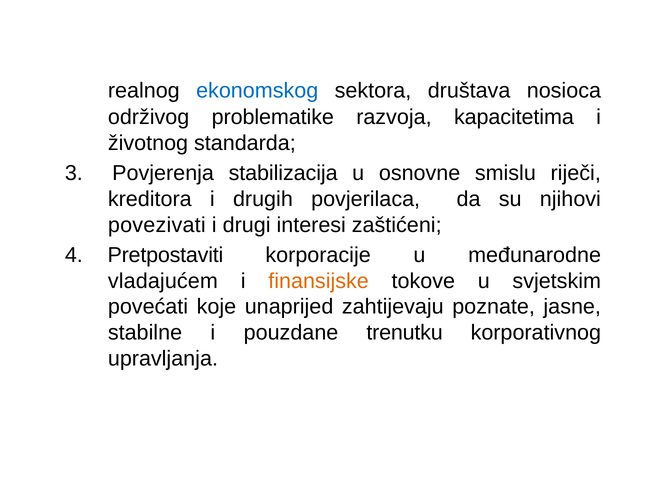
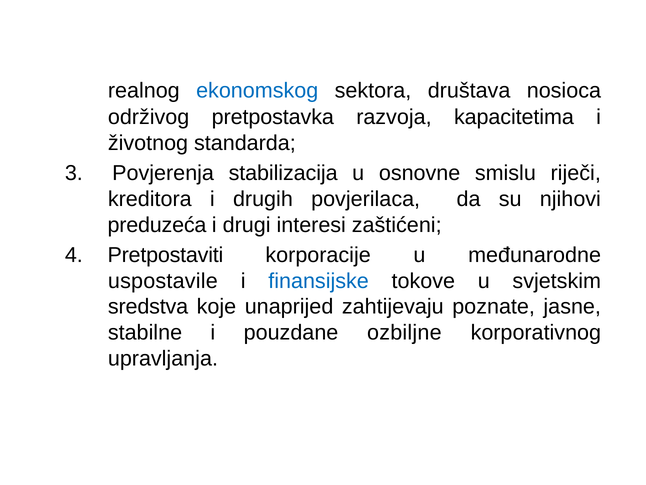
problematike: problematike -> pretpostavka
povezivati: povezivati -> preduzeća
vladajućem: vladajućem -> uspostavile
finansijske colour: orange -> blue
povećati: povećati -> sredstva
trenutku: trenutku -> ozbiljne
